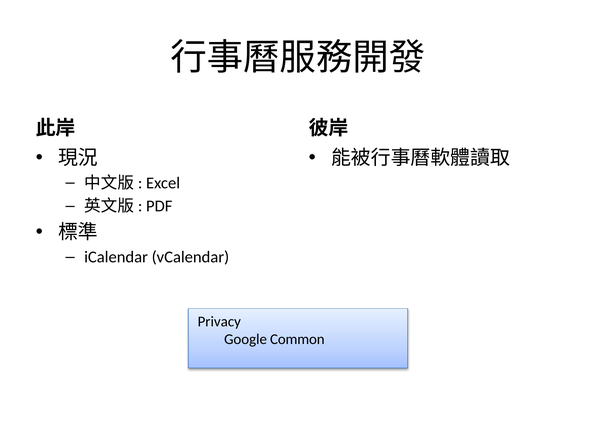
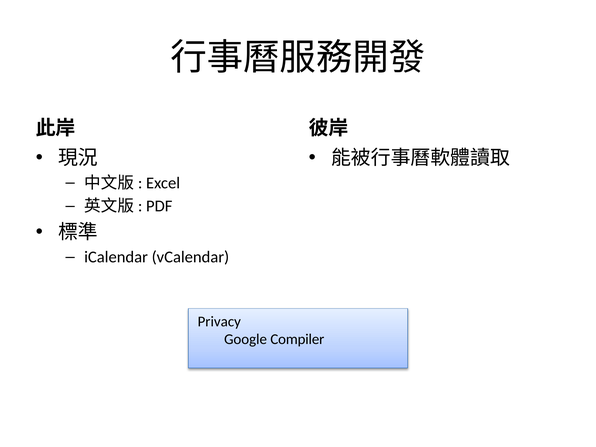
Common: Common -> Compiler
